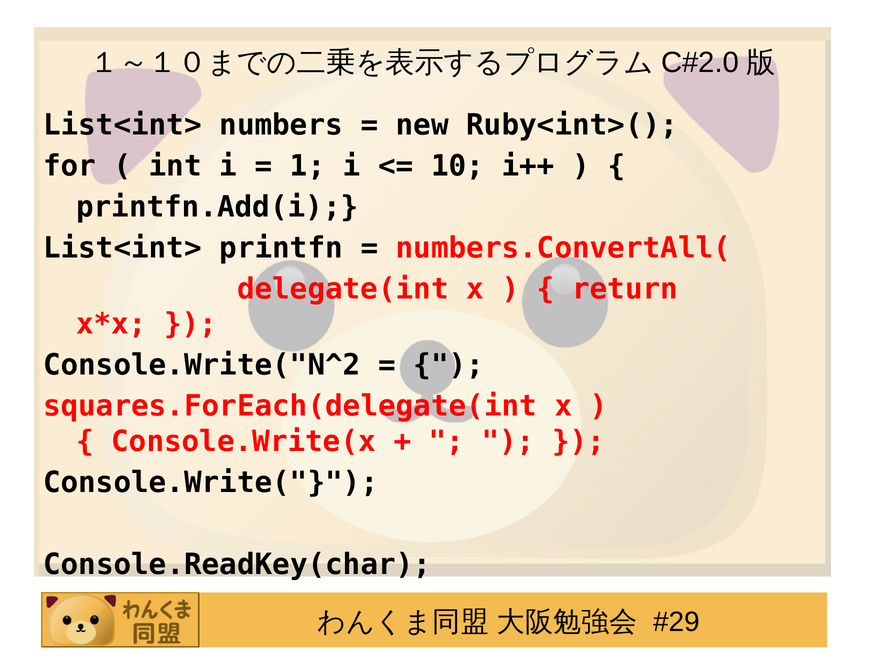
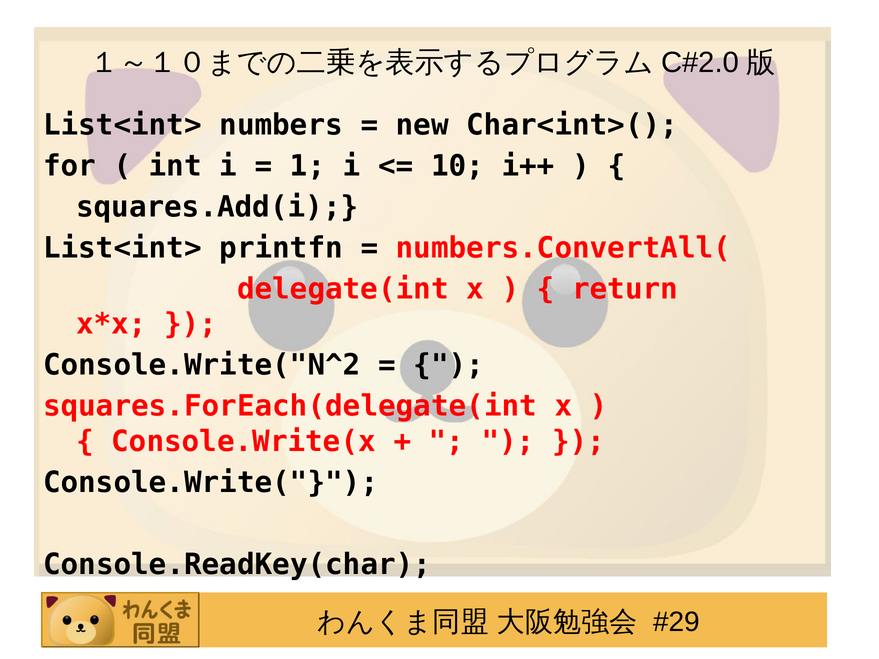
Ruby<int>(: Ruby<int>( -> Char<int>(
printfn.Add(i: printfn.Add(i -> squares.Add(i
